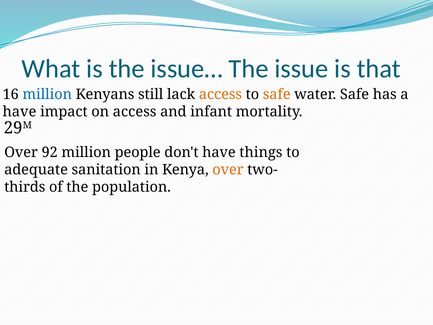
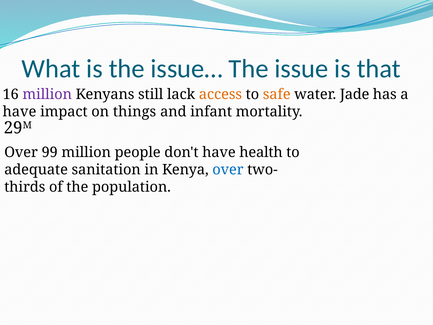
million at (47, 94) colour: blue -> purple
water Safe: Safe -> Jade
on access: access -> things
92: 92 -> 99
things: things -> health
over at (228, 170) colour: orange -> blue
